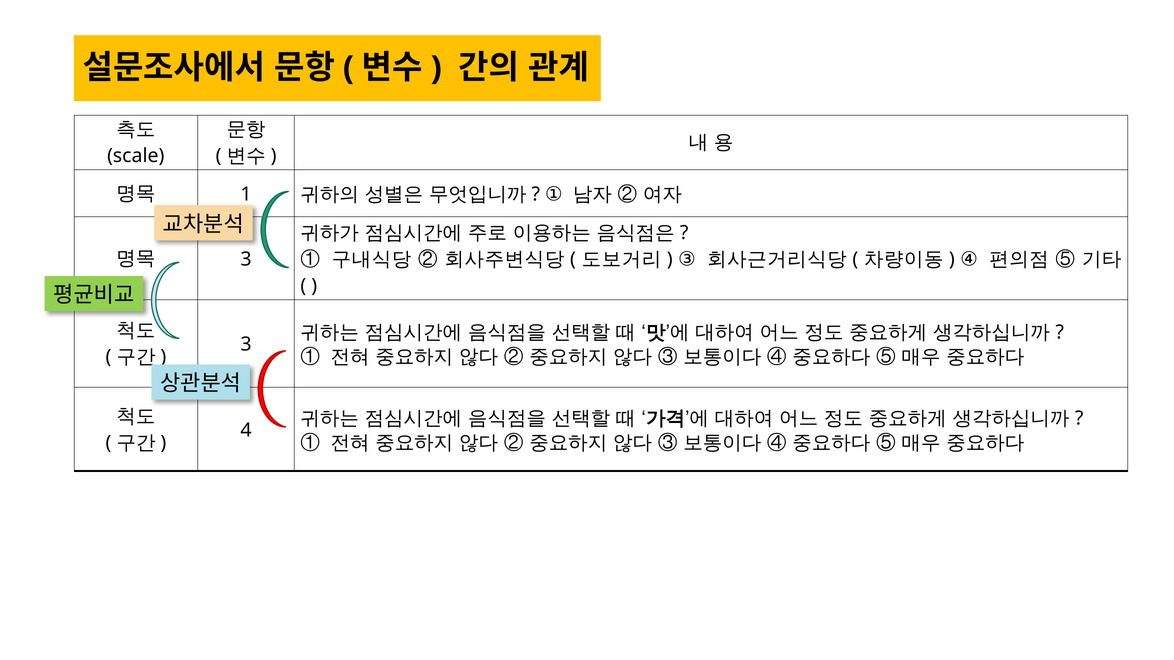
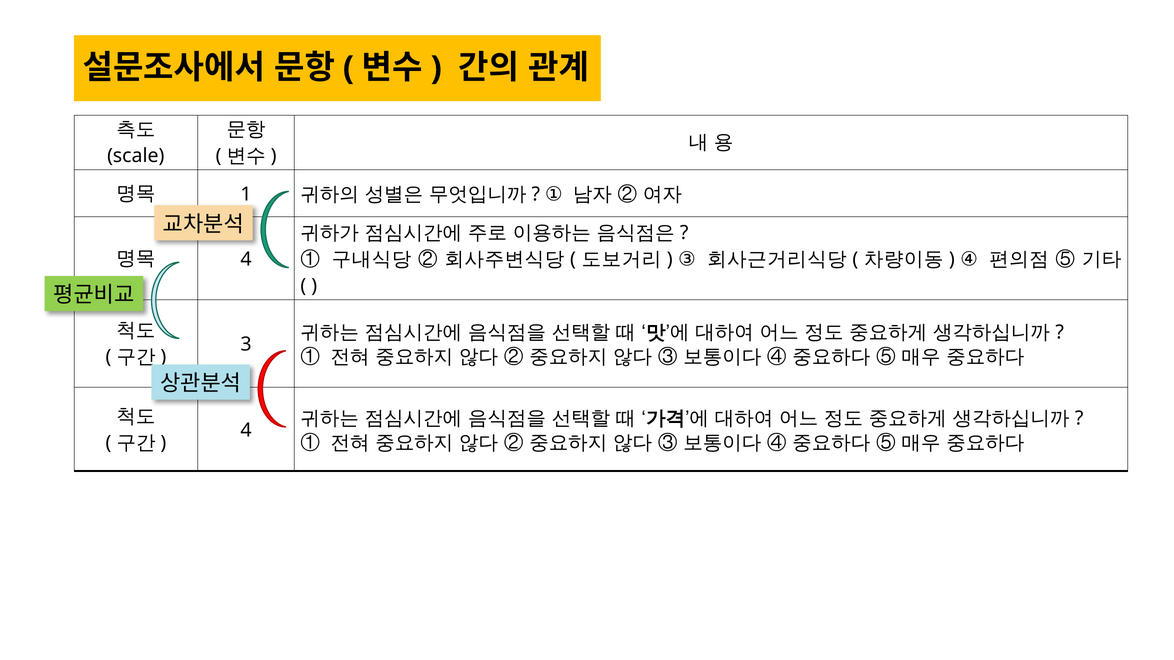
3 at (246, 259): 3 -> 4
